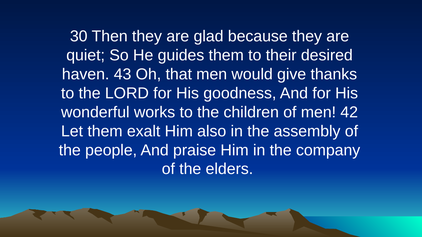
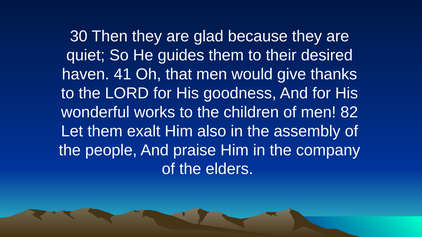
43: 43 -> 41
42: 42 -> 82
